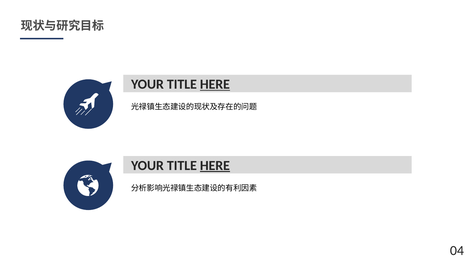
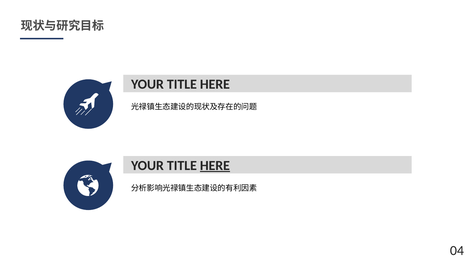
HERE at (215, 85) underline: present -> none
